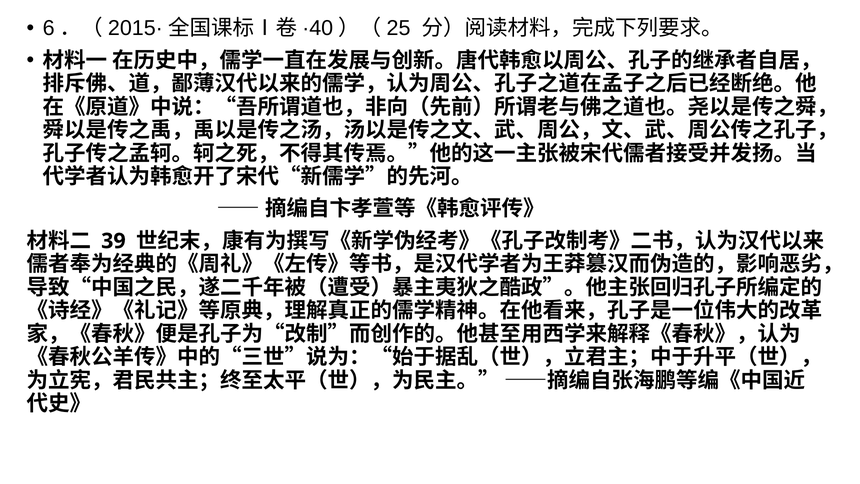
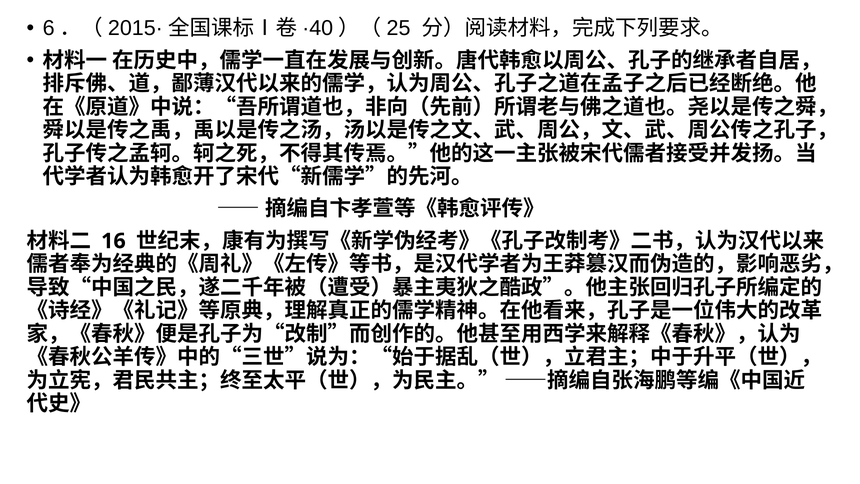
39: 39 -> 16
